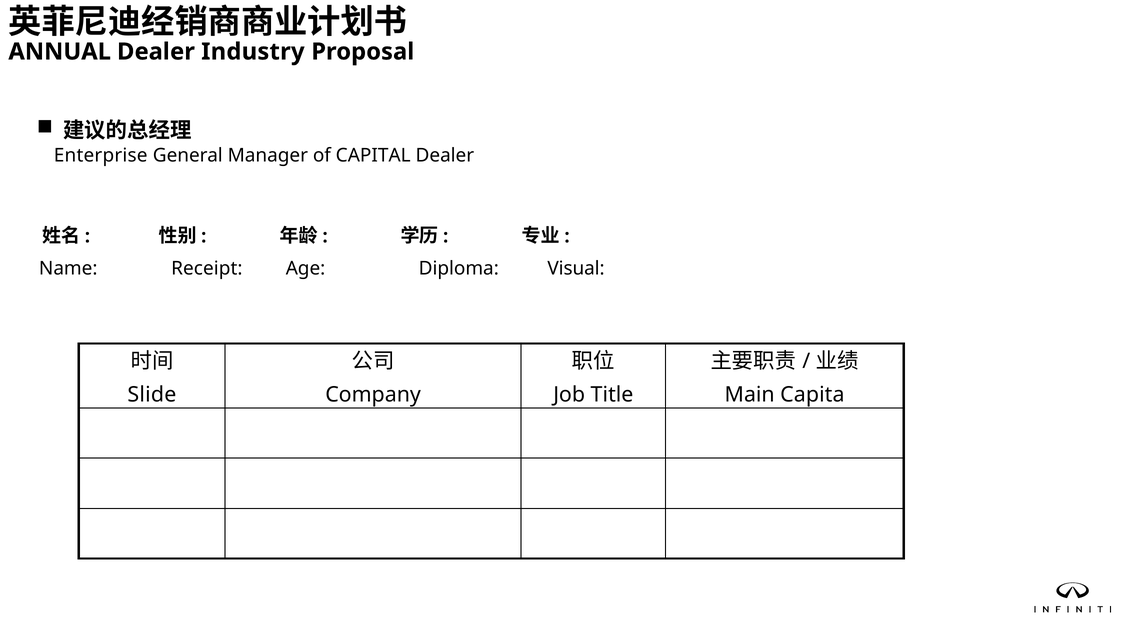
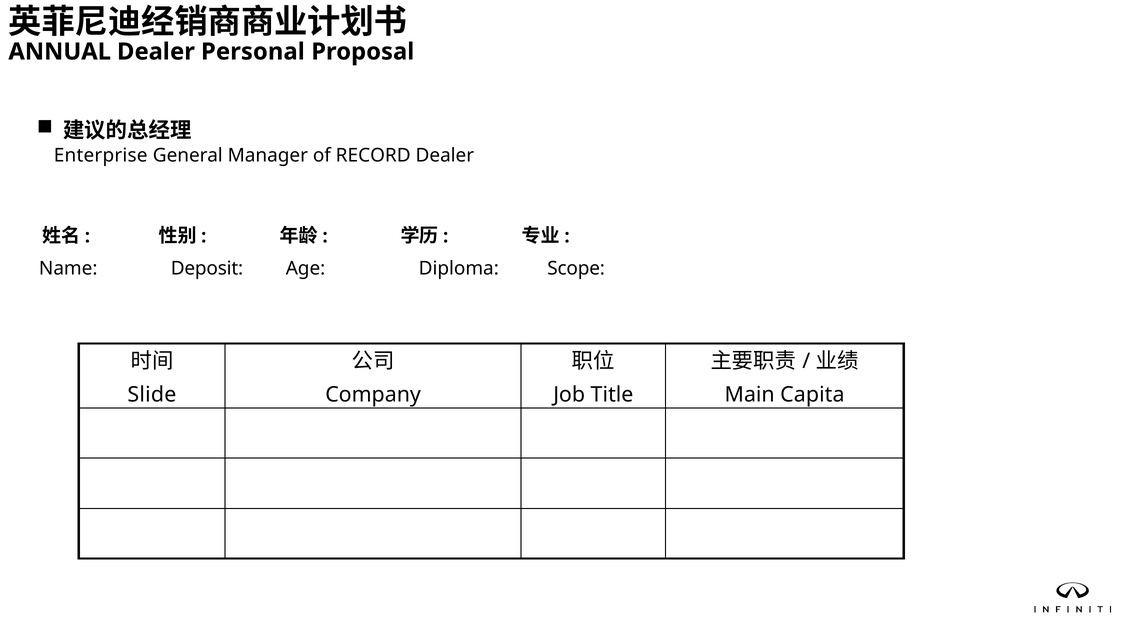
Industry: Industry -> Personal
CAPITAL: CAPITAL -> RECORD
Receipt: Receipt -> Deposit
Visual: Visual -> Scope
